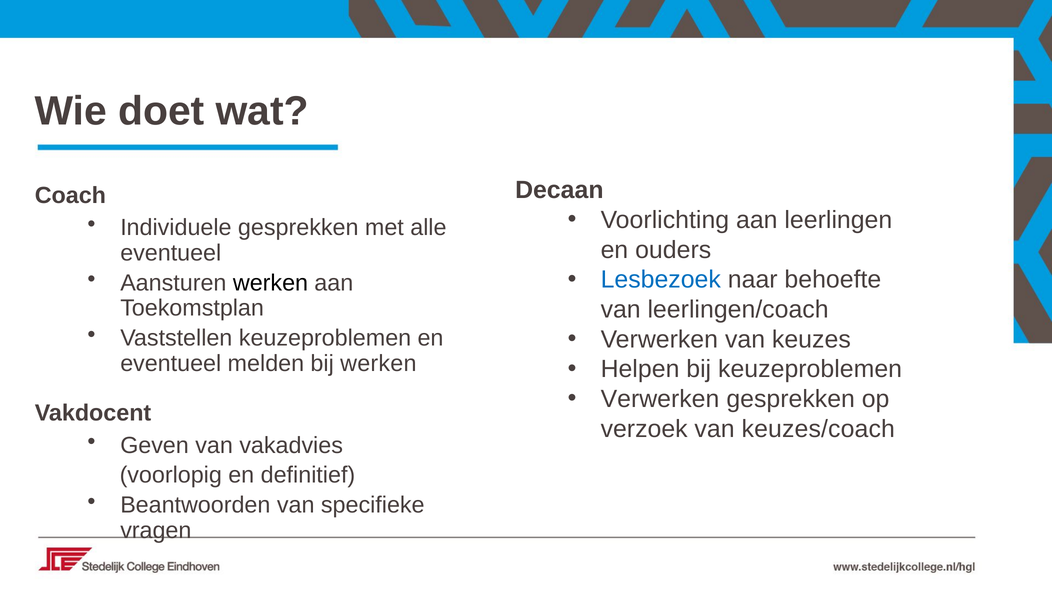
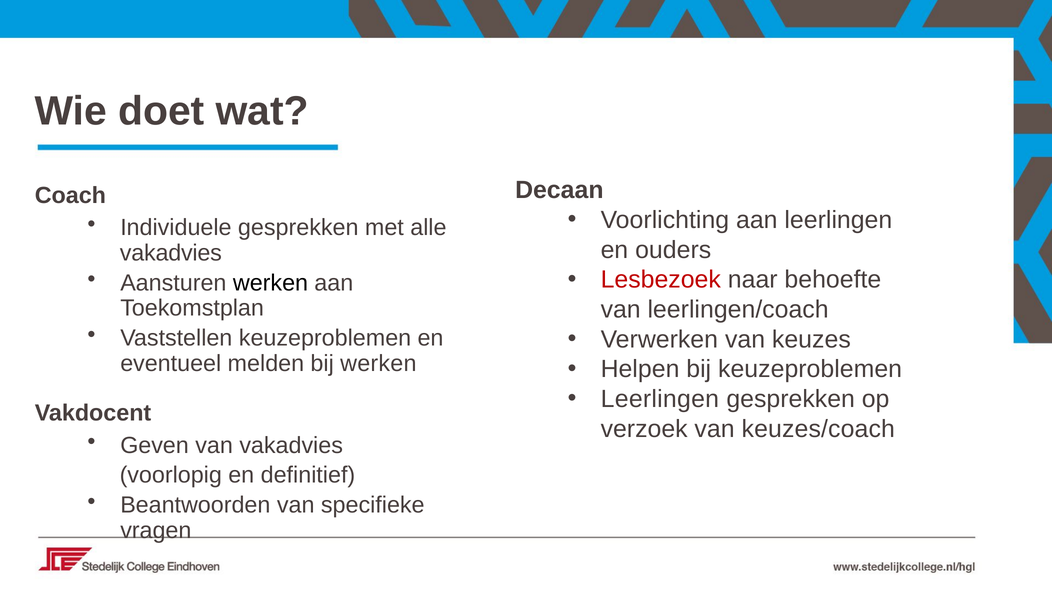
eventueel at (171, 253): eventueel -> vakadvies
Lesbezoek colour: blue -> red
Verwerken at (660, 399): Verwerken -> Leerlingen
